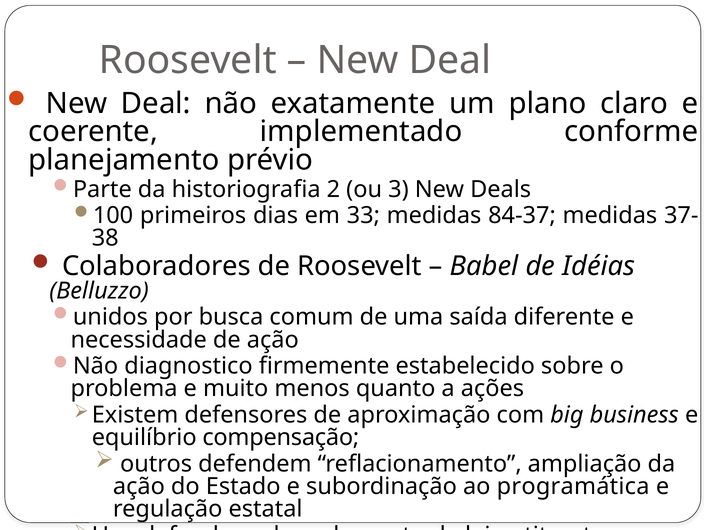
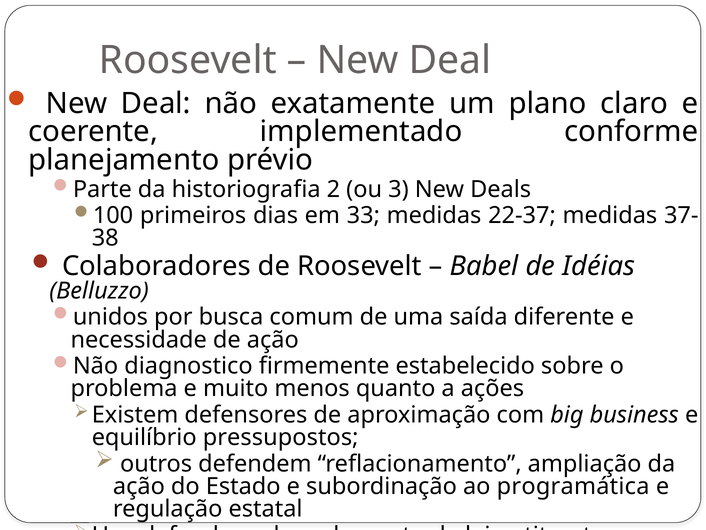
84-37: 84-37 -> 22-37
compensação: compensação -> pressupostos
